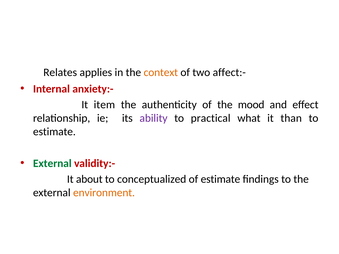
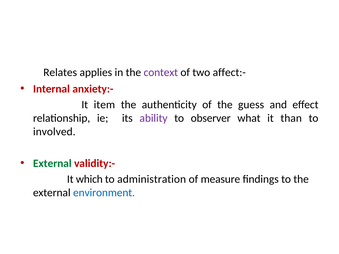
context colour: orange -> purple
mood: mood -> guess
practical: practical -> observer
estimate at (54, 132): estimate -> involved
about: about -> which
conceptualized: conceptualized -> administration
of estimate: estimate -> measure
environment colour: orange -> blue
